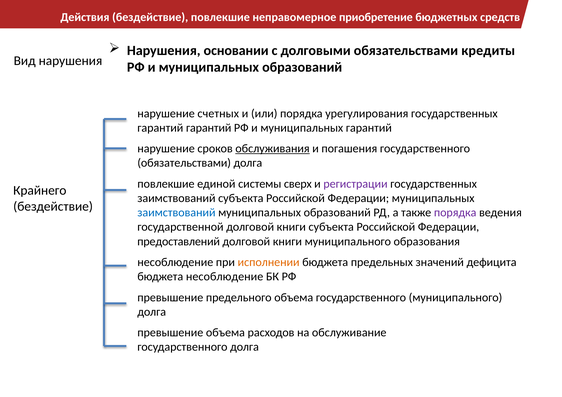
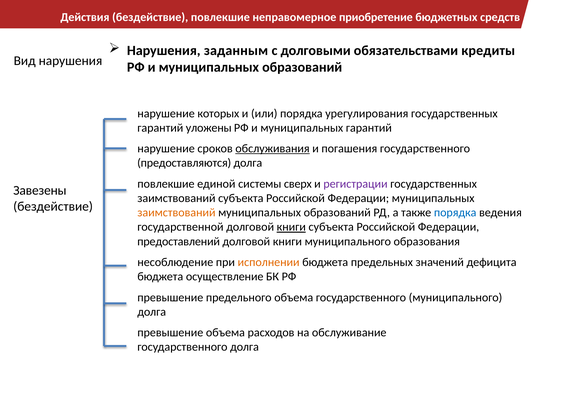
основании: основании -> заданным
счетных: счетных -> которых
гарантий гарантий: гарантий -> уложены
обязательствами at (184, 163): обязательствами -> предоставляются
Крайнего: Крайнего -> Завезены
заимствований at (176, 213) colour: blue -> orange
порядка at (455, 213) colour: purple -> blue
книги at (291, 227) underline: none -> present
бюджета несоблюдение: несоблюдение -> осуществление
